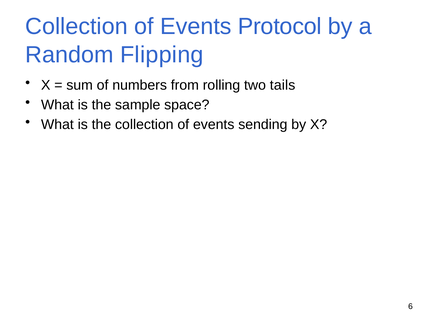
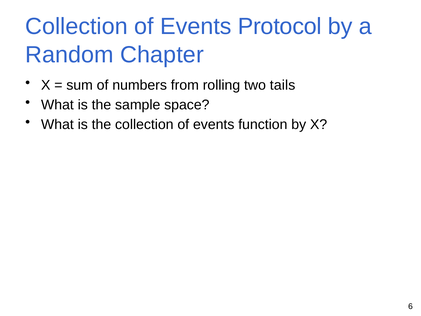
Flipping: Flipping -> Chapter
sending: sending -> function
